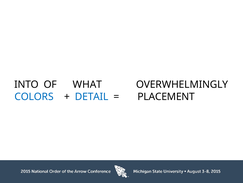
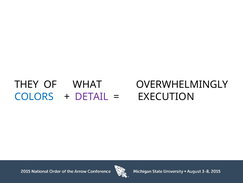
INTO: INTO -> THEY
DETAIL colour: blue -> purple
PLACEMENT: PLACEMENT -> EXECUTION
